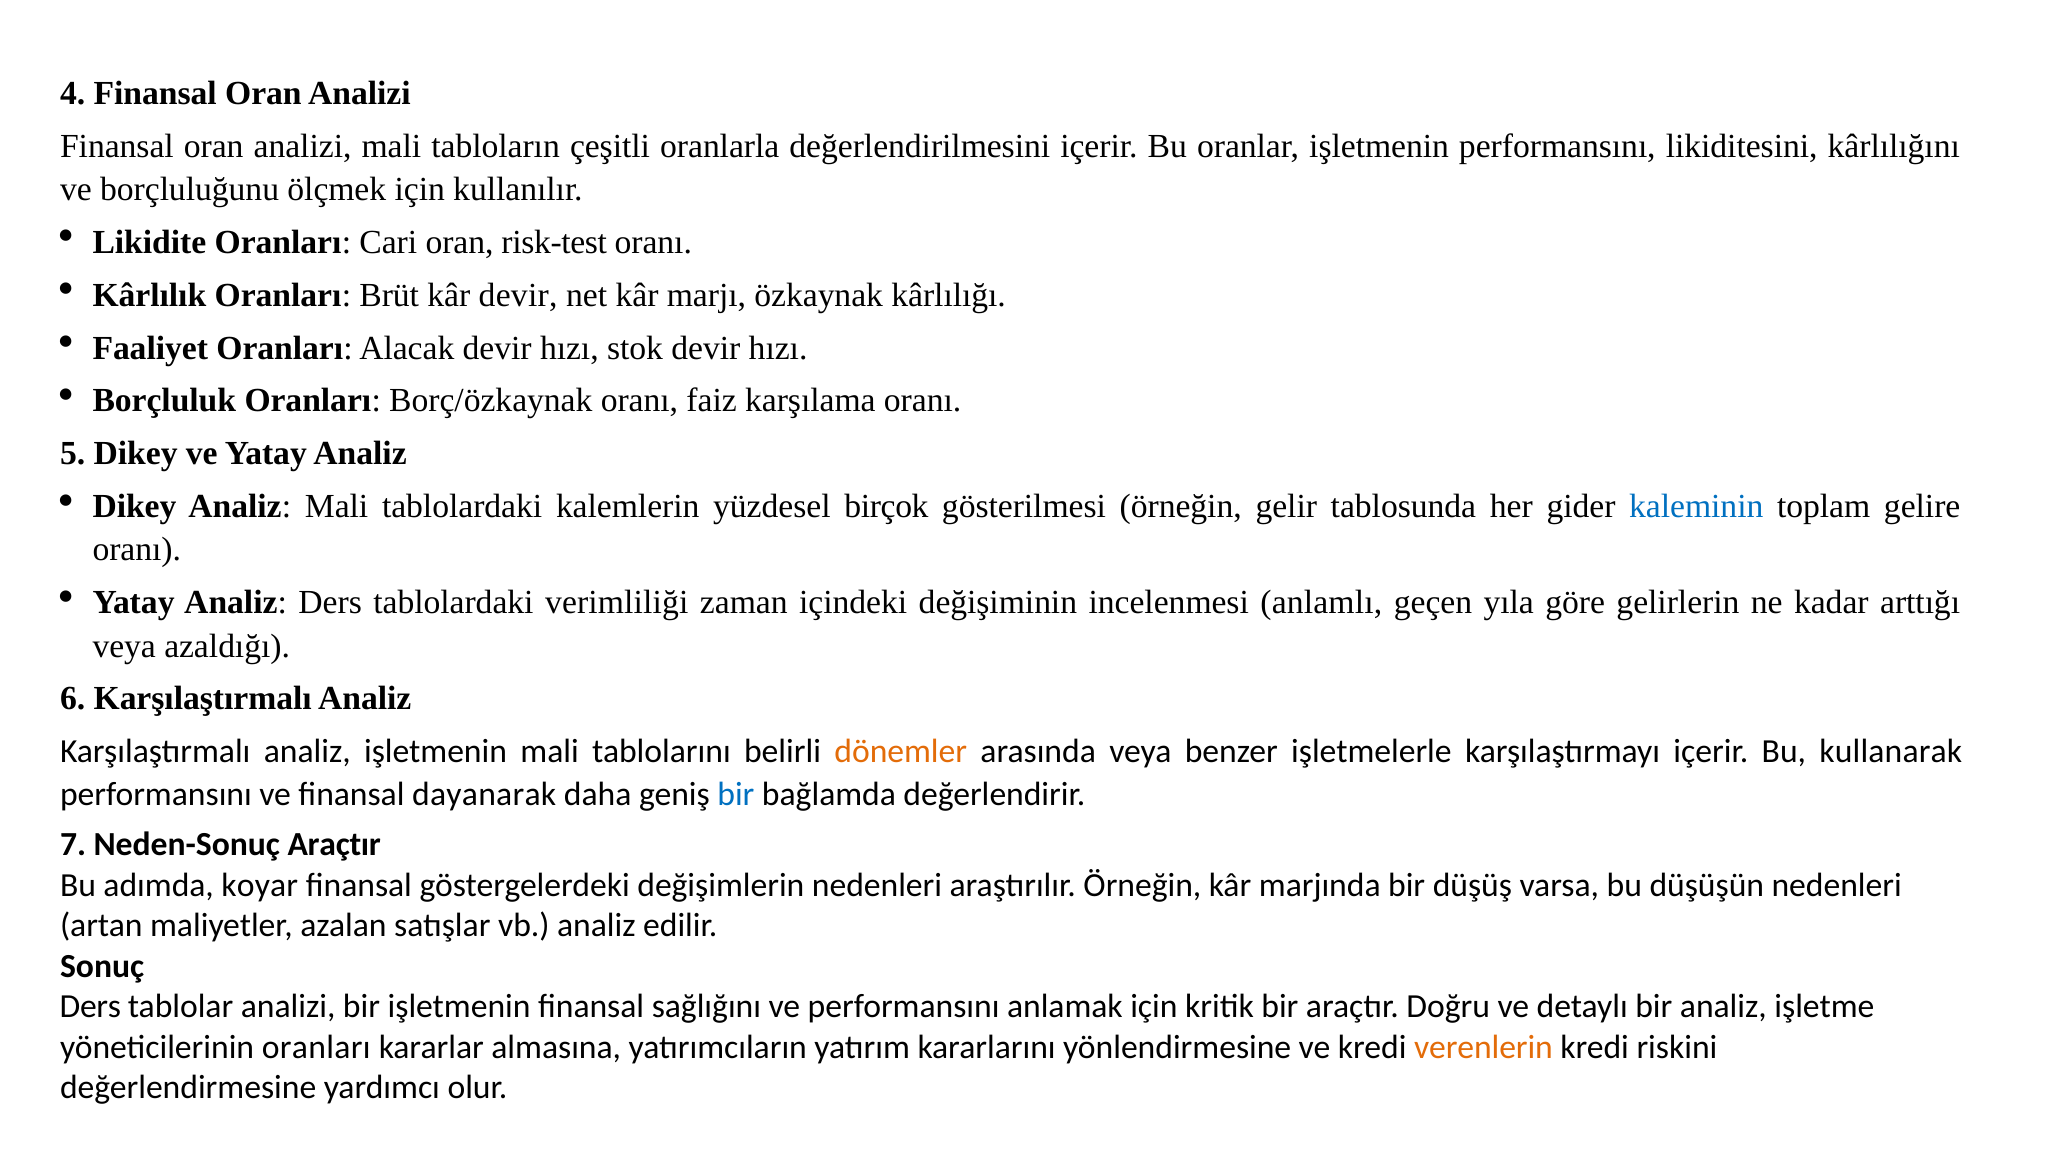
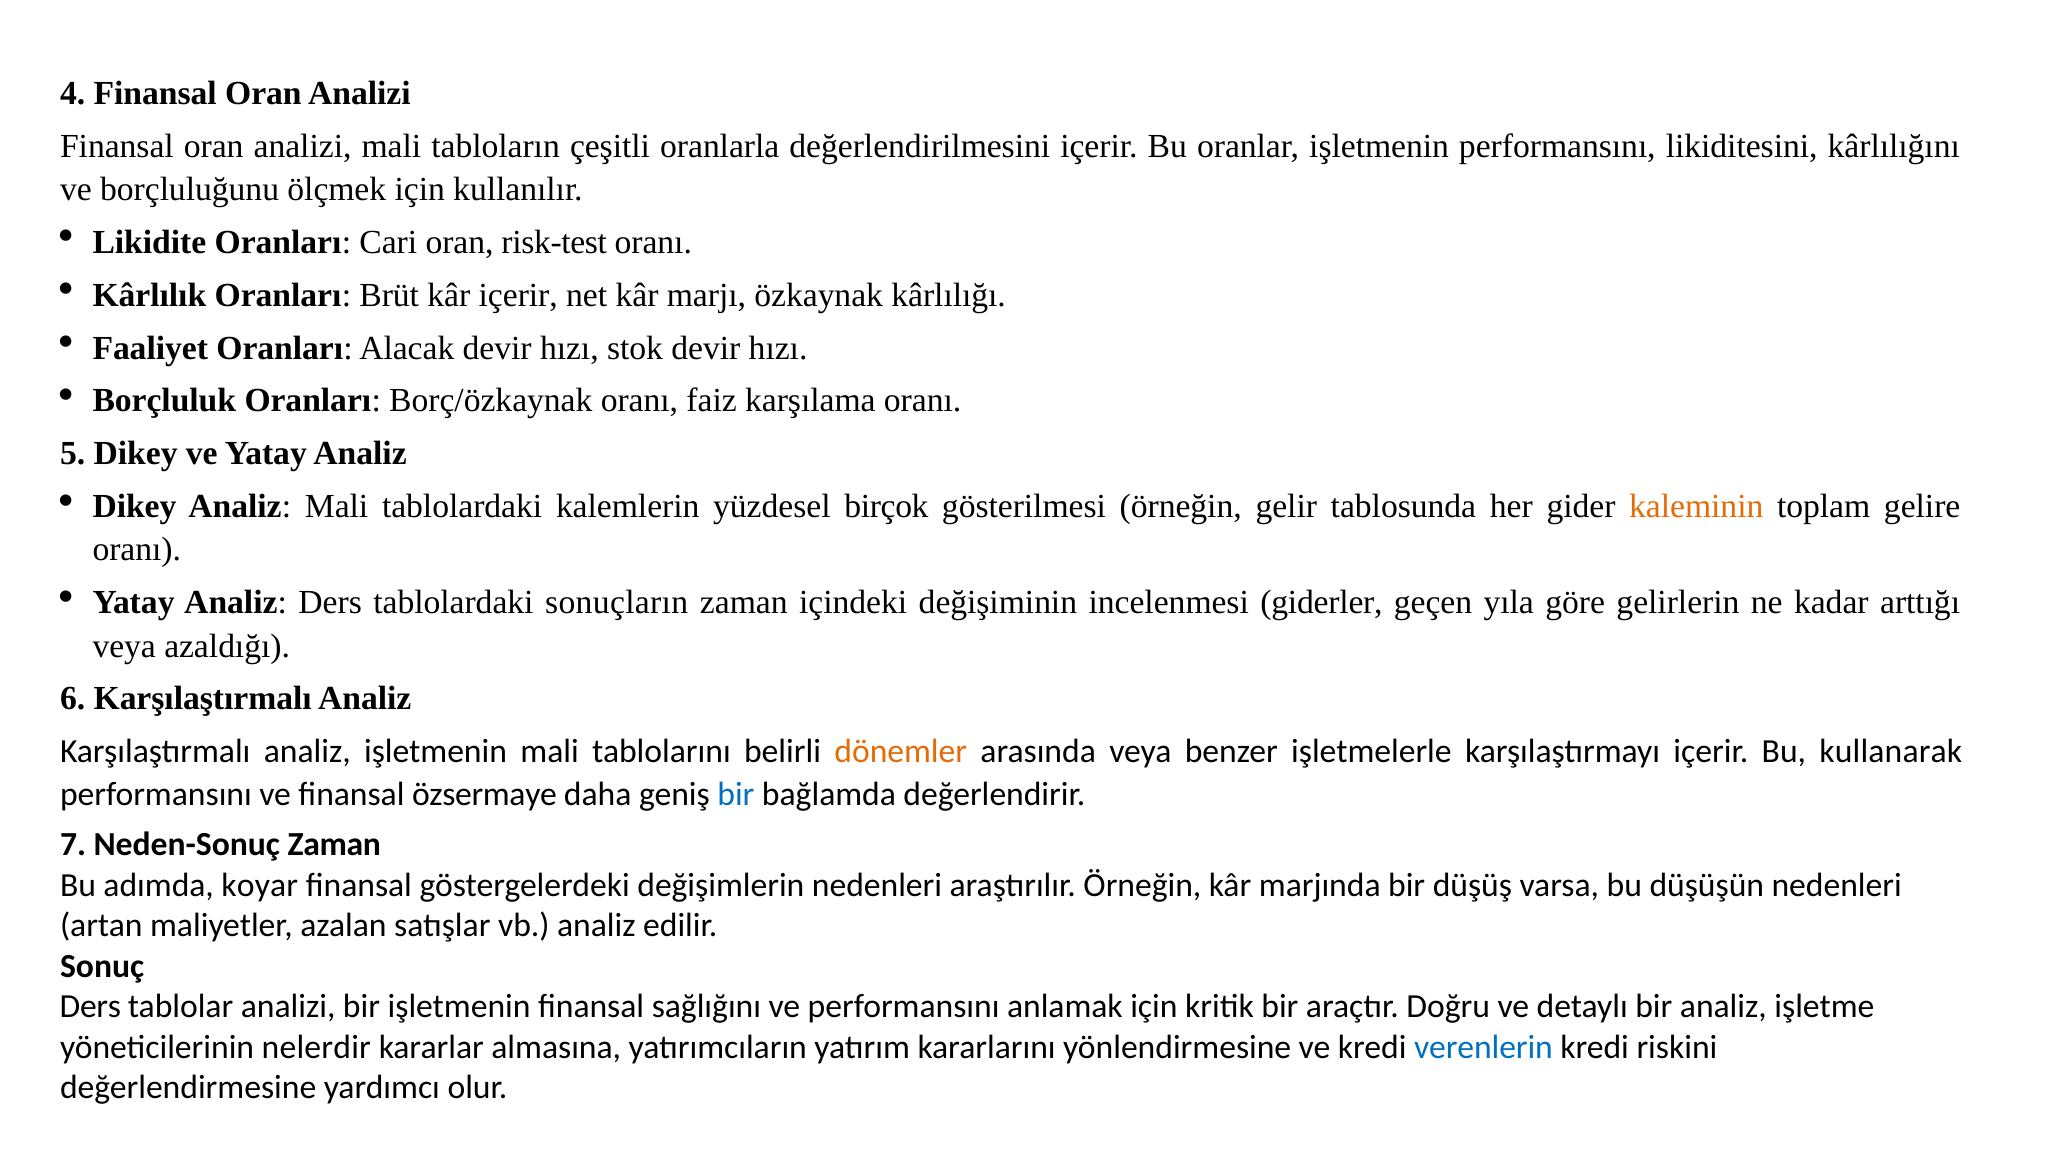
kâr devir: devir -> içerir
kaleminin colour: blue -> orange
verimliliği: verimliliği -> sonuçların
anlamlı: anlamlı -> giderler
dayanarak: dayanarak -> özsermaye
Neden-Sonuç Araçtır: Araçtır -> Zaman
yöneticilerinin oranları: oranları -> nelerdir
verenlerin colour: orange -> blue
